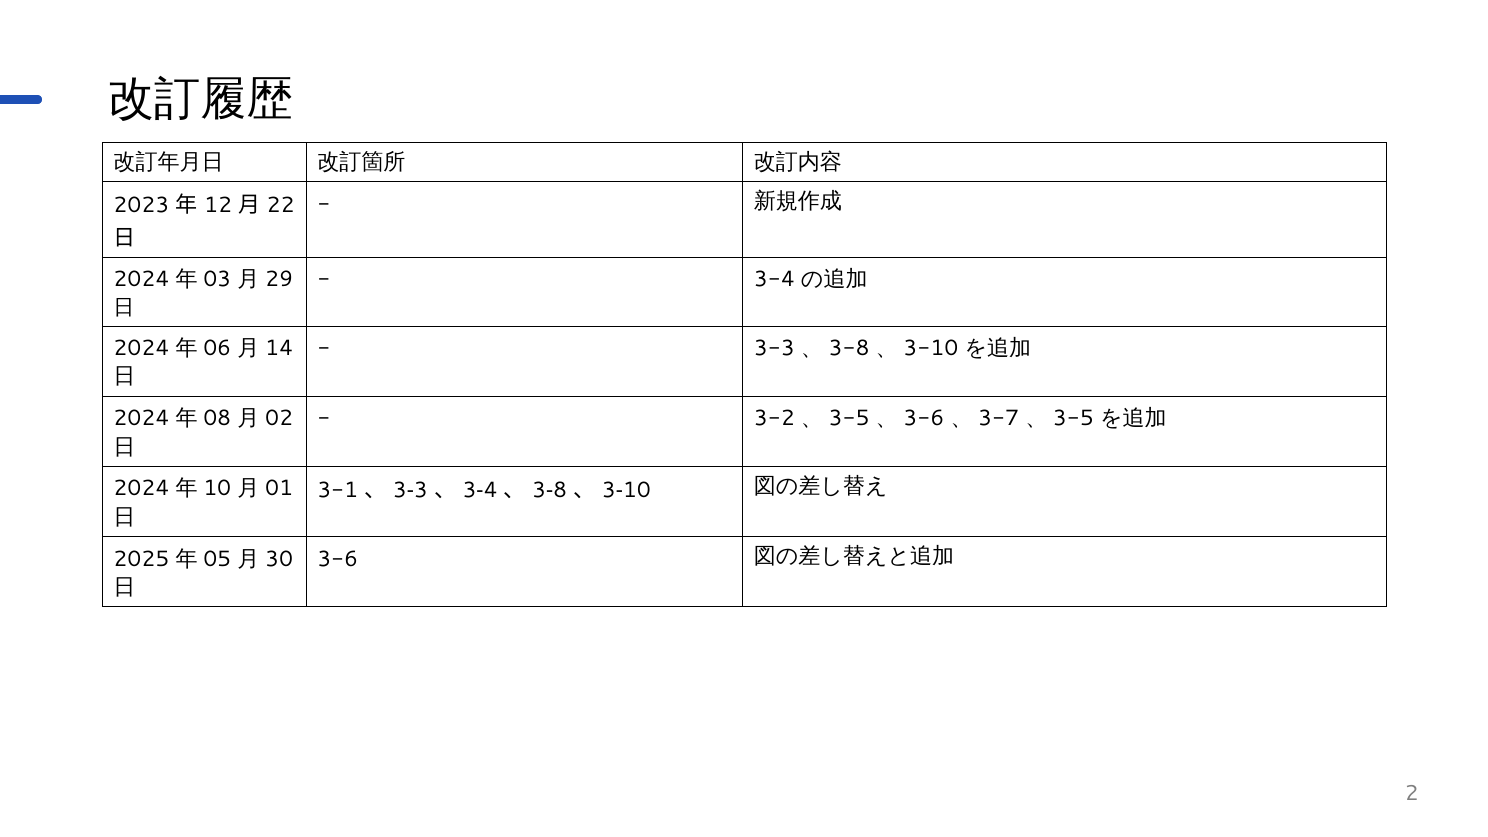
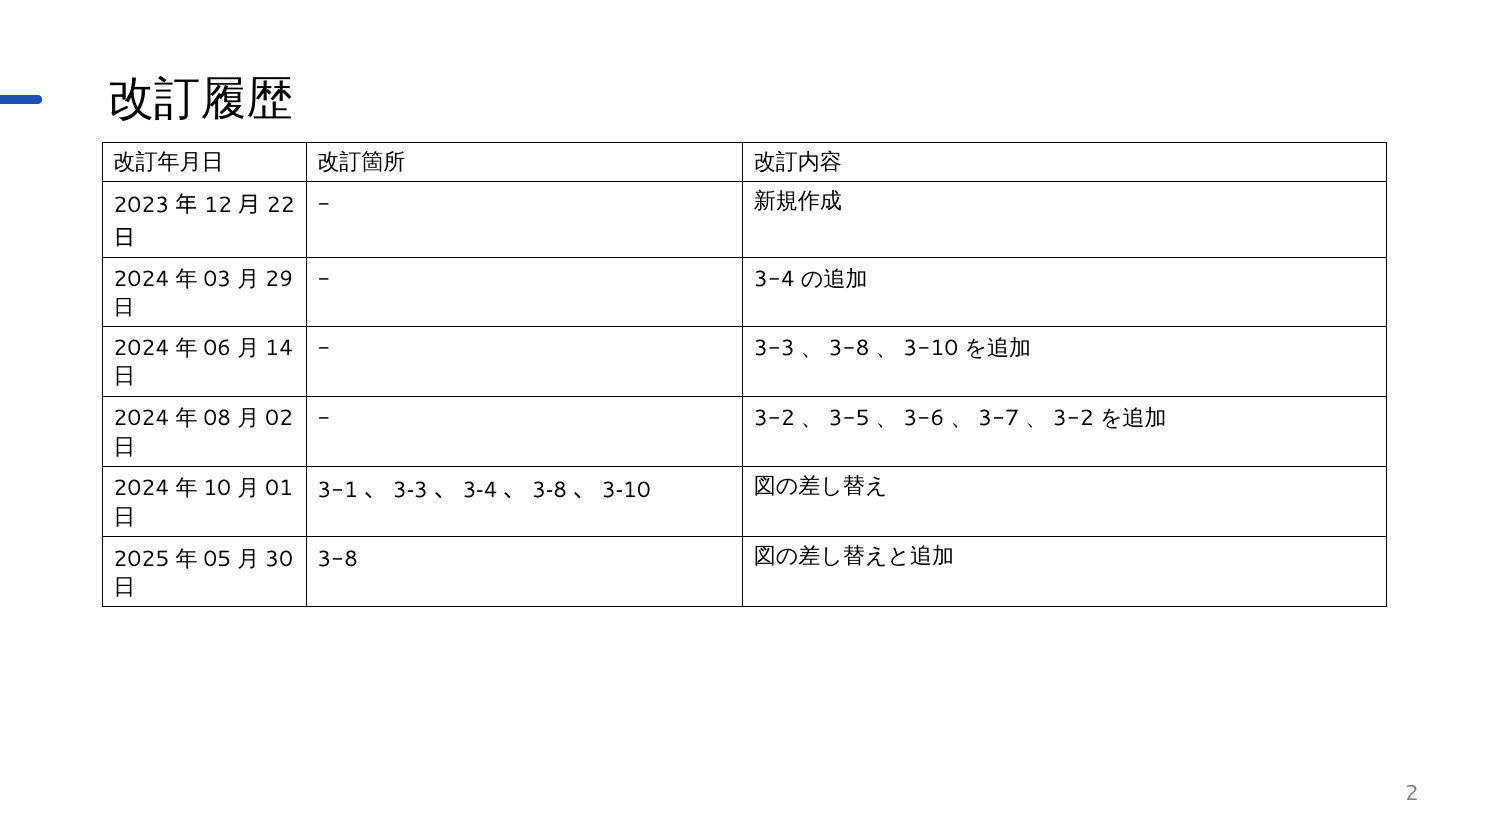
3-5 at (1073, 418): 3-5 -> 3-2
3-6 at (338, 559): 3-6 -> 3-8
